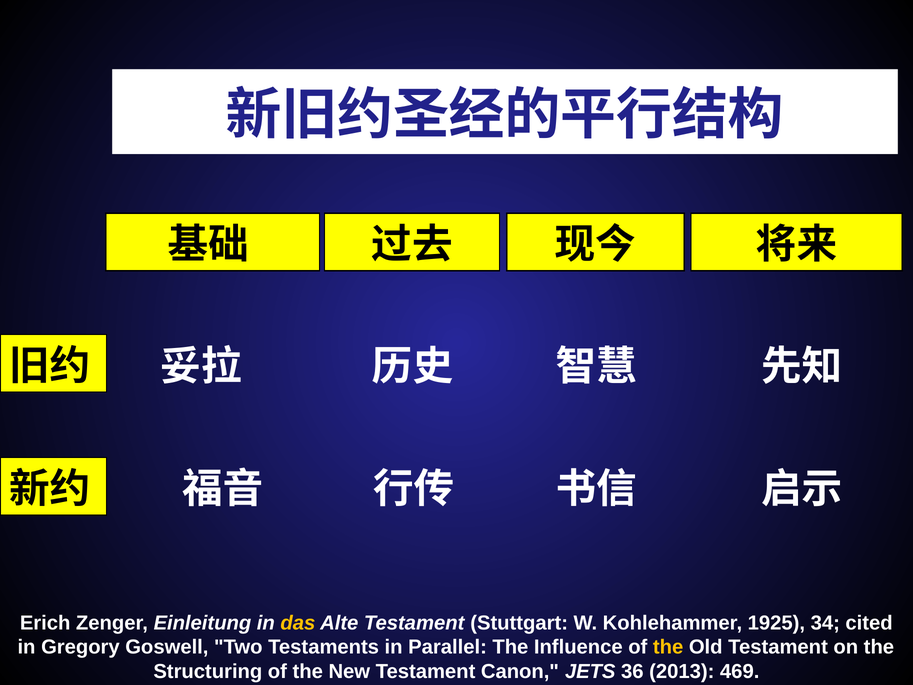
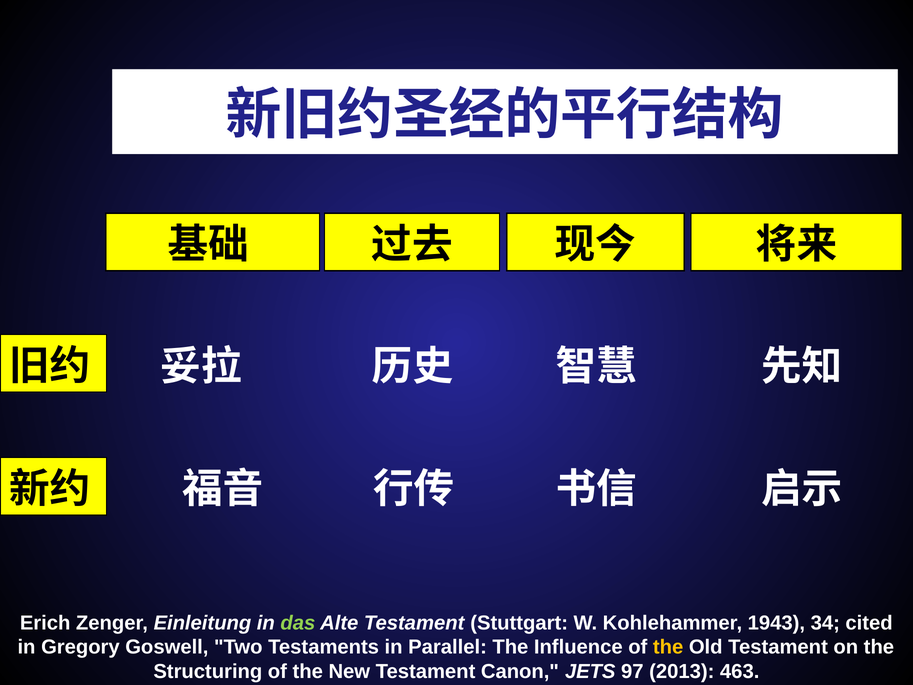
das colour: yellow -> light green
1925: 1925 -> 1943
36: 36 -> 97
469: 469 -> 463
